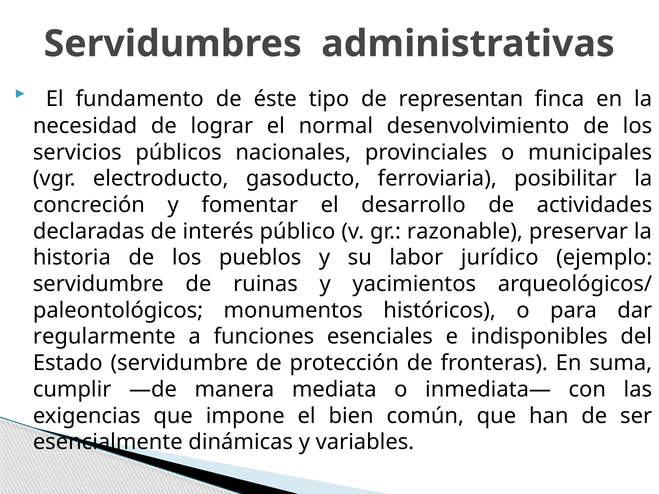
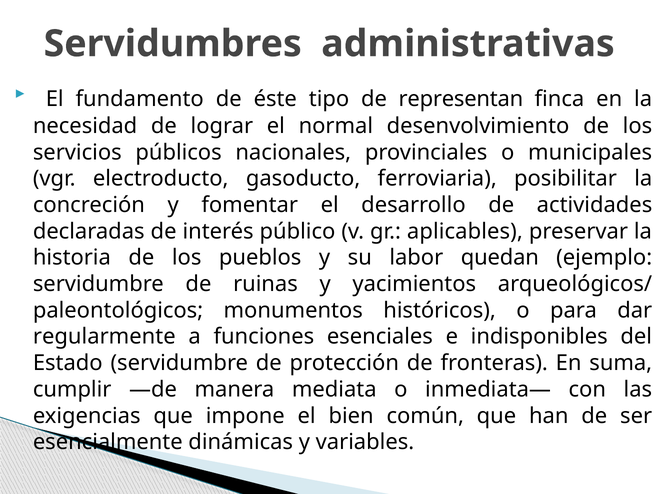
razonable: razonable -> aplicables
jurídico: jurídico -> quedan
